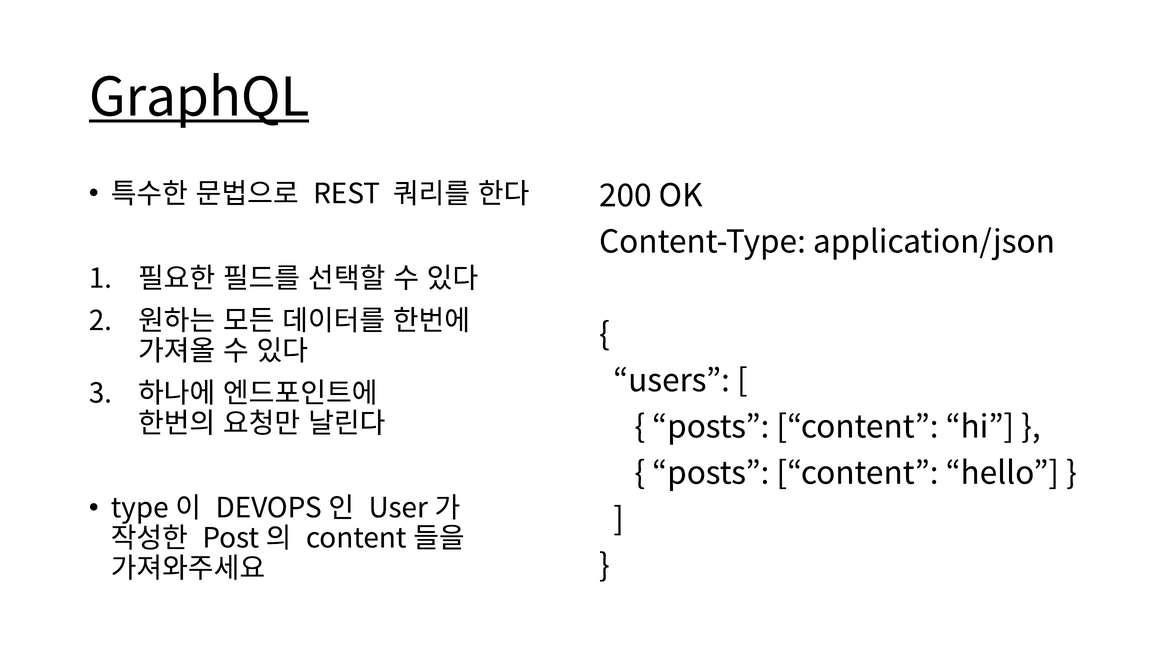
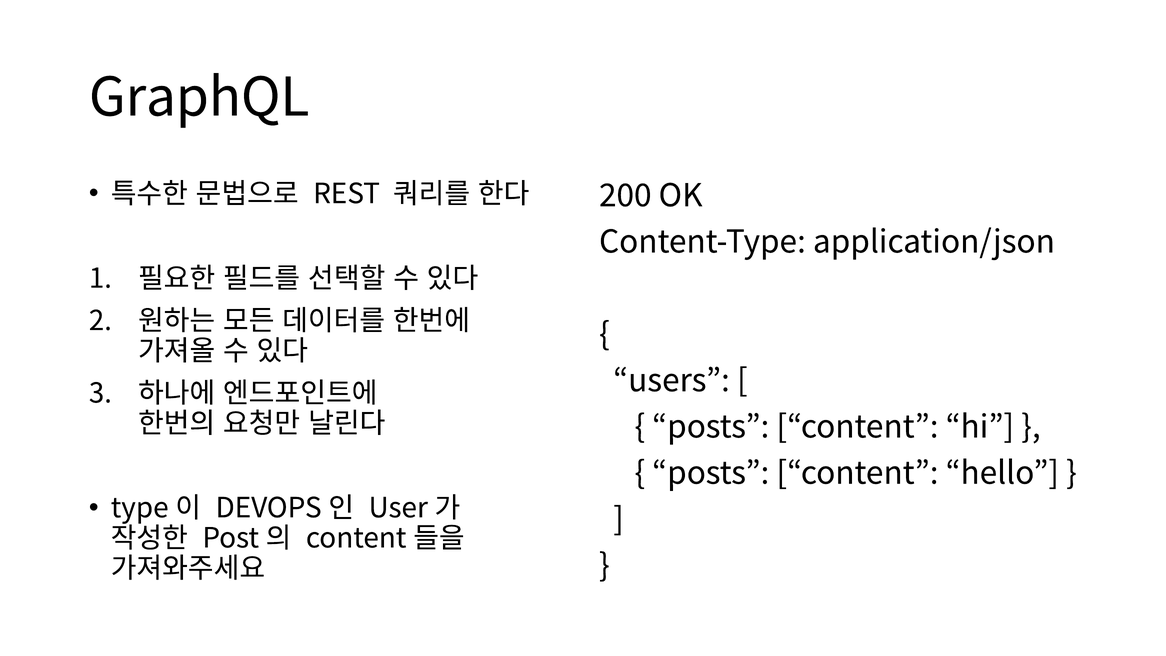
GraphQL underline: present -> none
